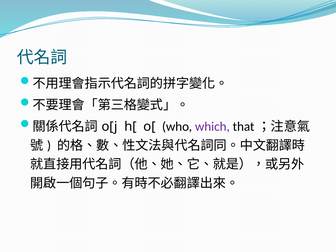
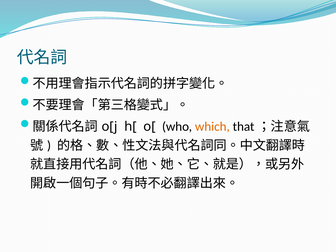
which colour: purple -> orange
